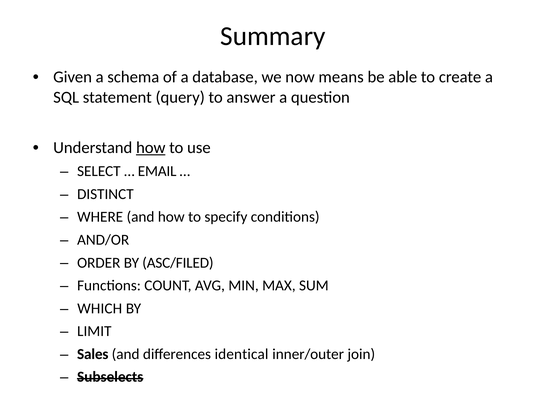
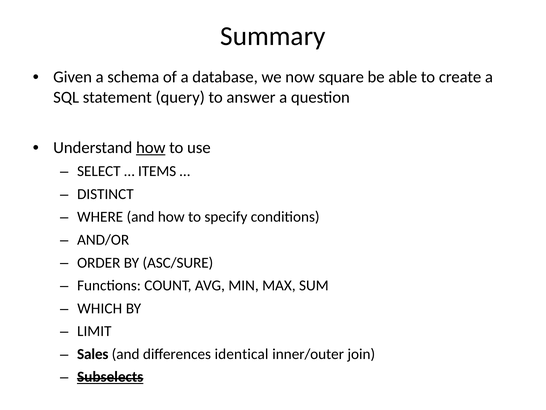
means: means -> square
EMAIL: EMAIL -> ITEMS
ASC/FILED: ASC/FILED -> ASC/SURE
Subselects underline: none -> present
